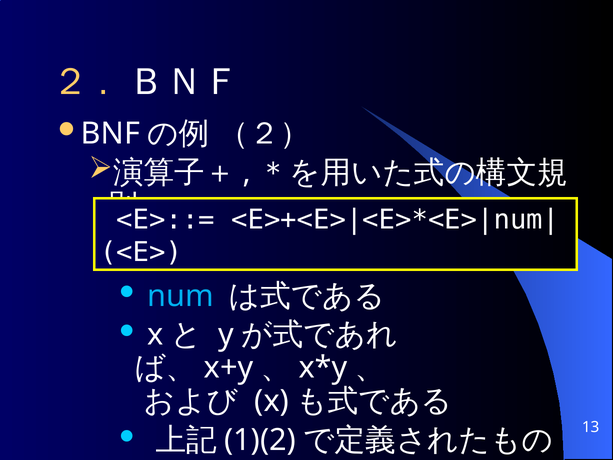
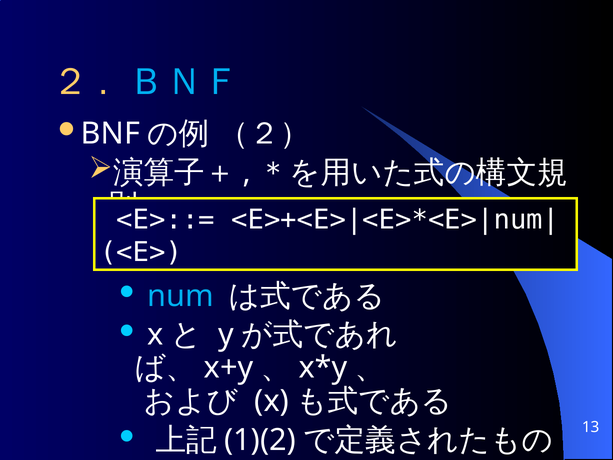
ＢＮＦ colour: white -> light blue
